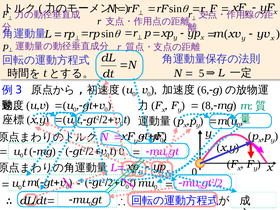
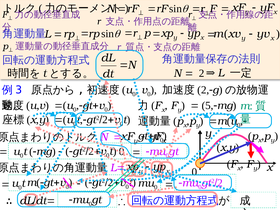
5 at (202, 73): 5 -> 2
6 at (203, 90): 6 -> 2
8: 8 -> 5
